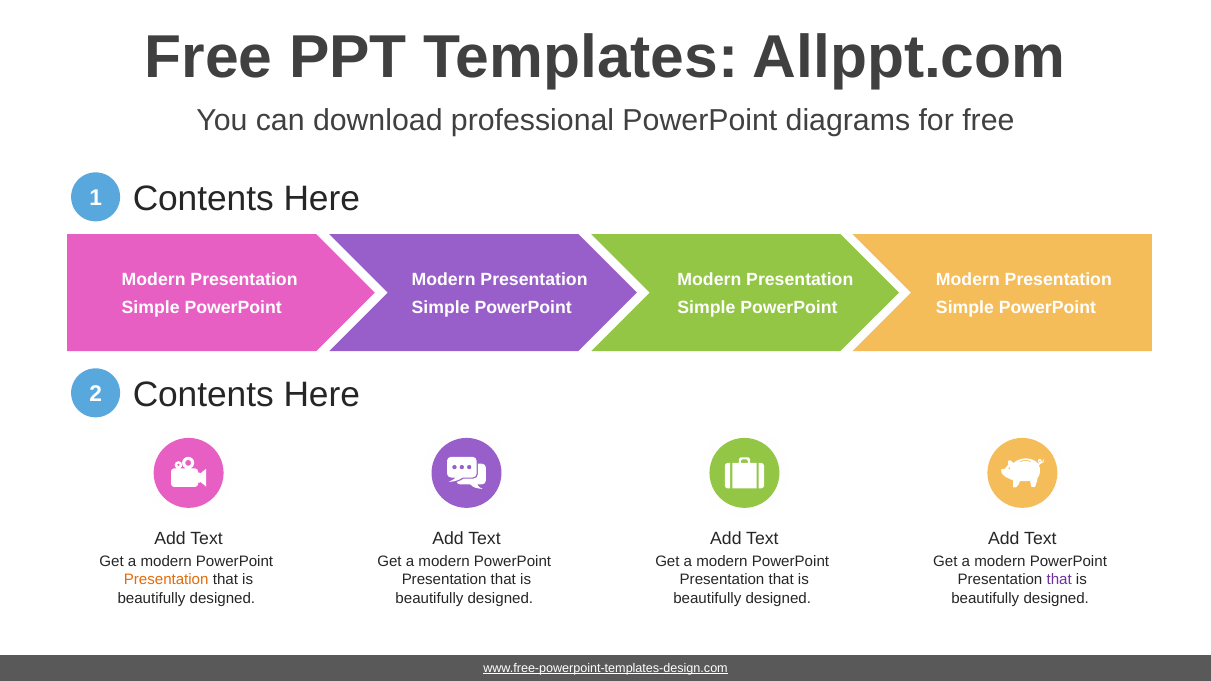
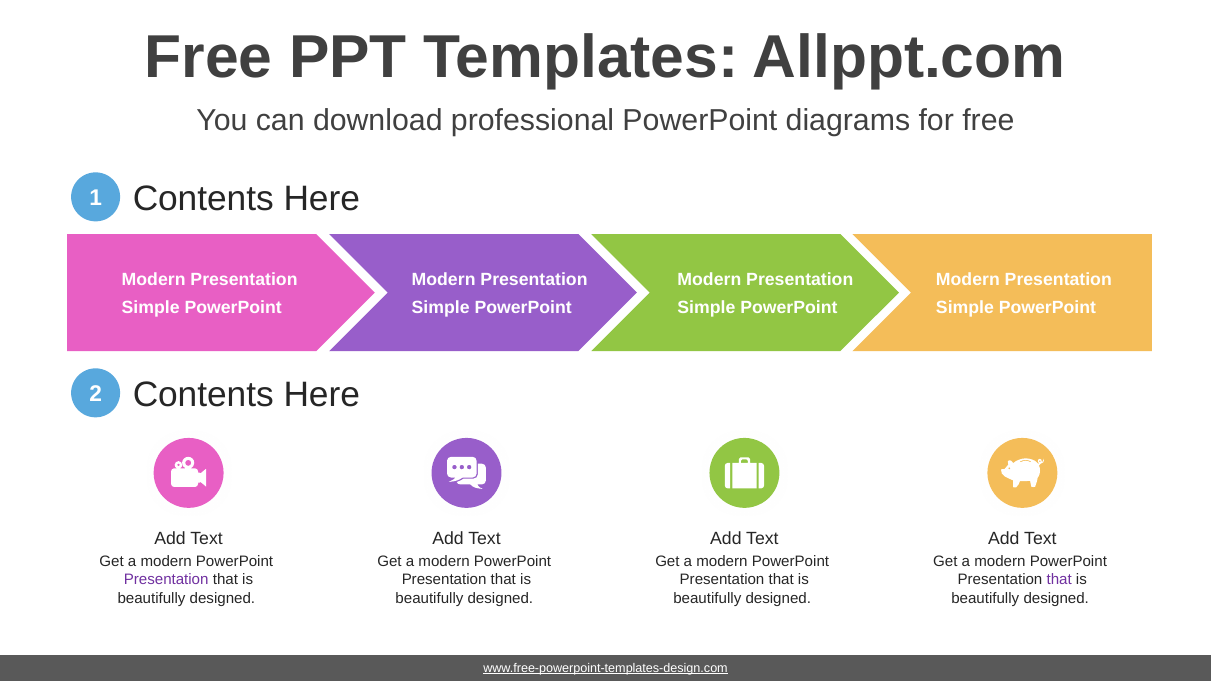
Presentation at (166, 580) colour: orange -> purple
